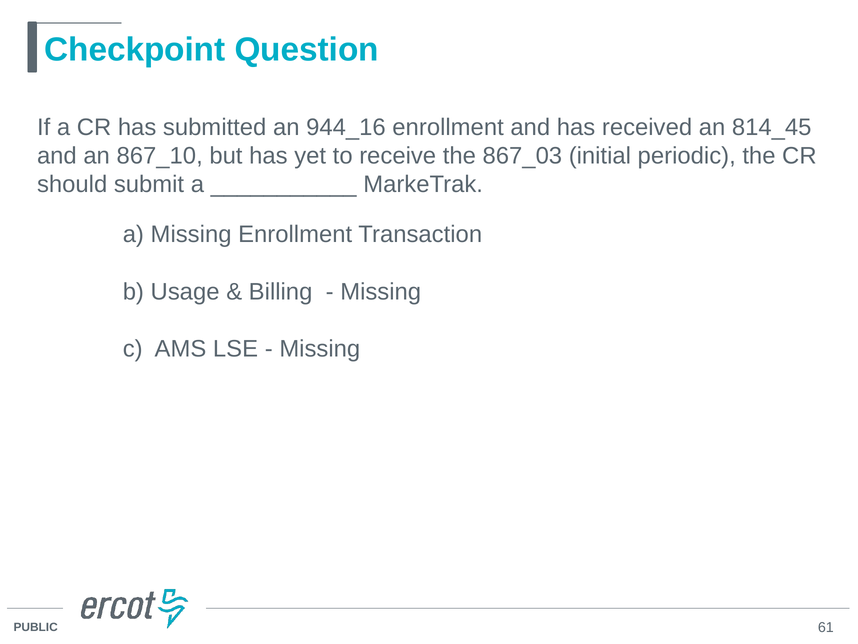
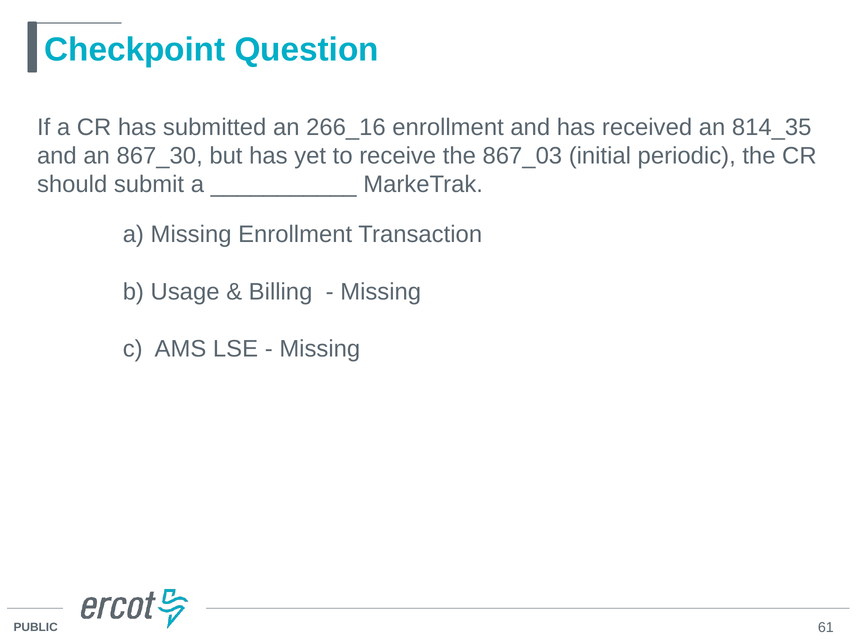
944_16: 944_16 -> 266_16
814_45: 814_45 -> 814_35
867_10: 867_10 -> 867_30
